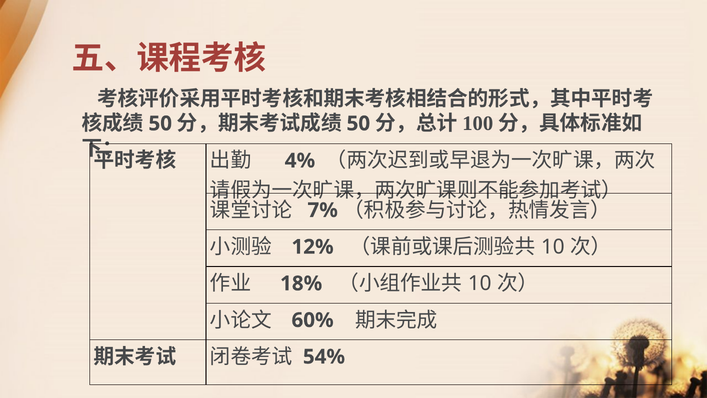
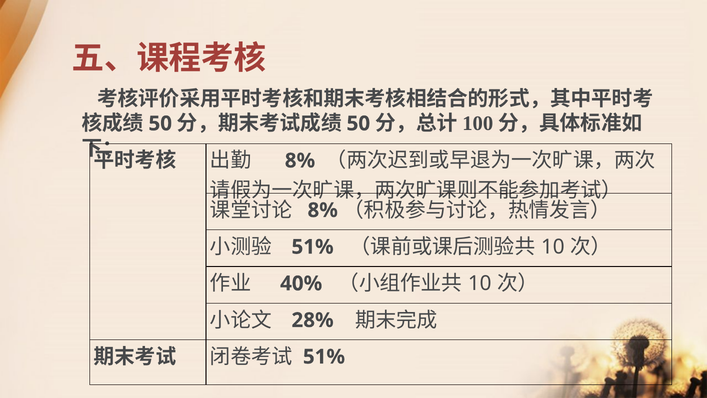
4% at (300, 161): 4% -> 8%
7% at (323, 210): 7% -> 8%
12% at (313, 247): 12% -> 51%
18%: 18% -> 40%
60%: 60% -> 28%
54% at (324, 357): 54% -> 51%
